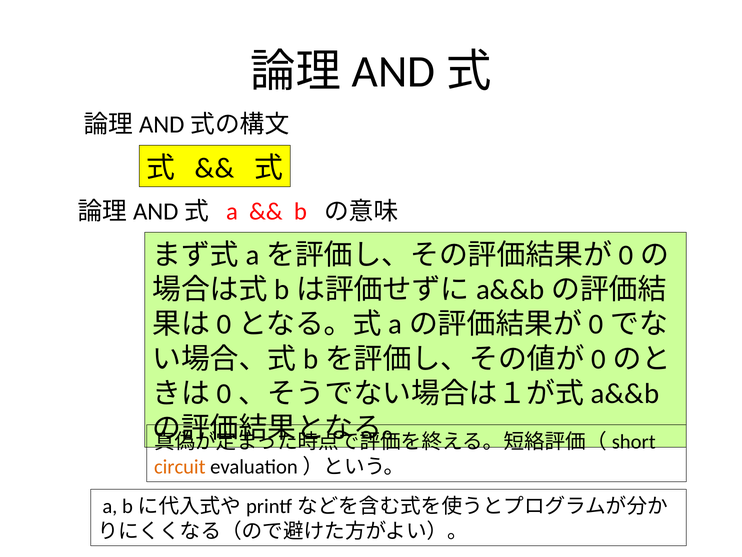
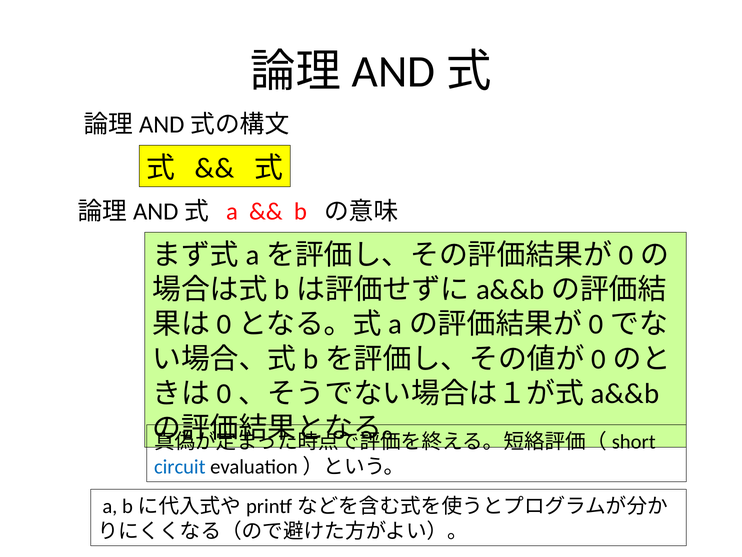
circuit colour: orange -> blue
